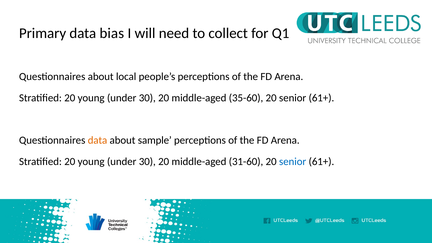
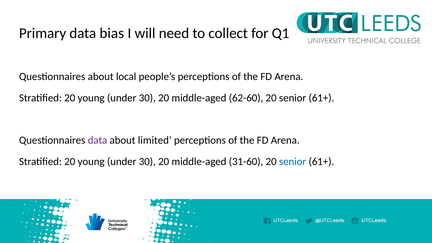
35-60: 35-60 -> 62-60
data at (97, 140) colour: orange -> purple
sample: sample -> limited
